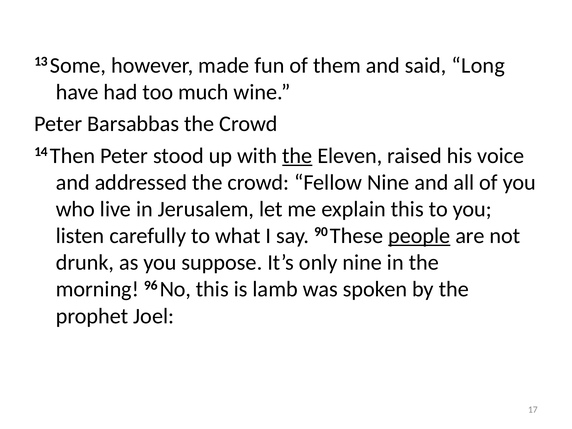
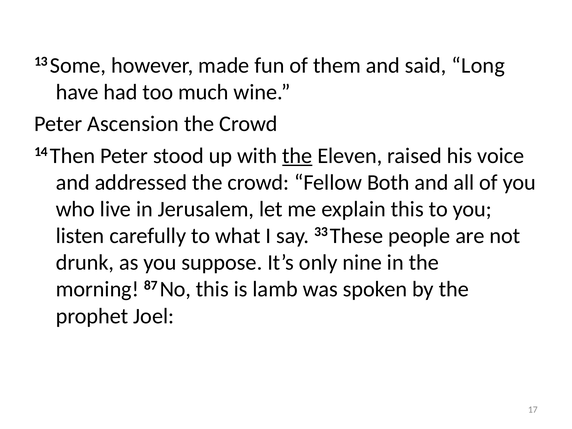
Barsabbas: Barsabbas -> Ascension
Fellow Nine: Nine -> Both
90: 90 -> 33
people underline: present -> none
96: 96 -> 87
